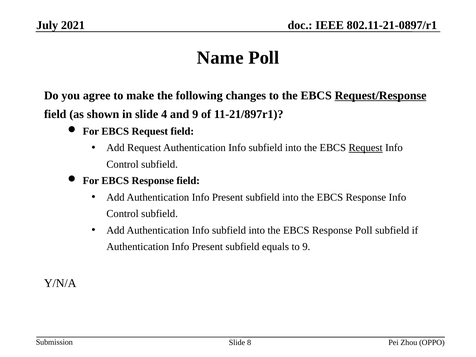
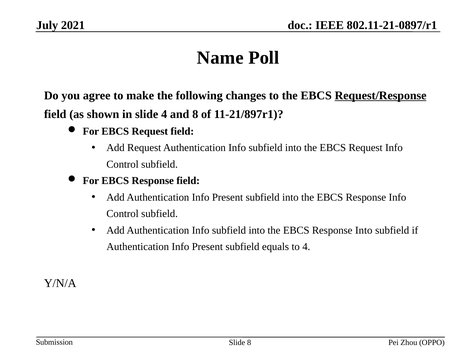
and 9: 9 -> 8
Request at (366, 148) underline: present -> none
Response Poll: Poll -> Into
to 9: 9 -> 4
